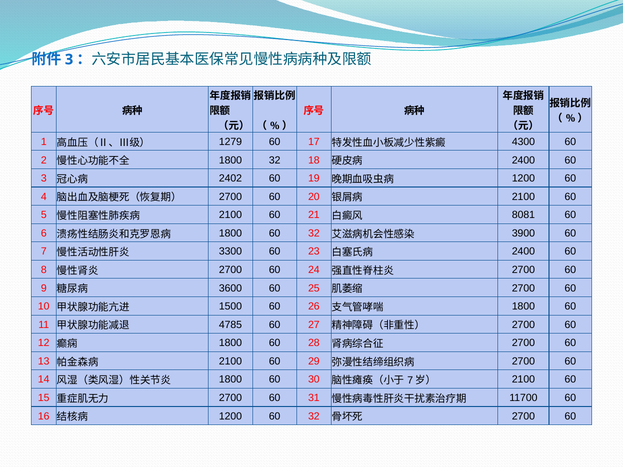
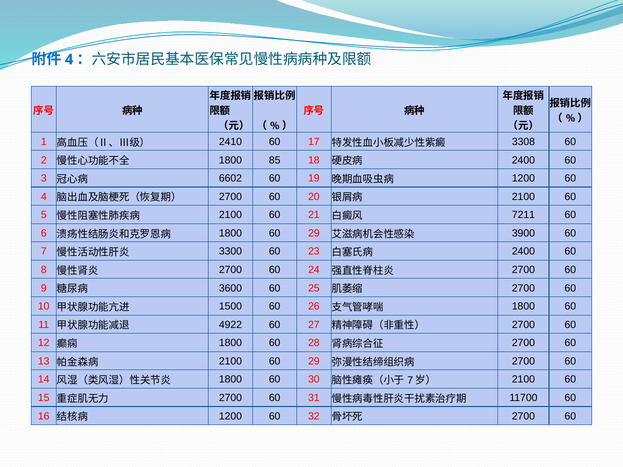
3 at (69, 60): 3 -> 4
1279: 1279 -> 2410
4300: 4300 -> 3308
1800 32: 32 -> 85
2402: 2402 -> 6602
8081: 8081 -> 7211
1800 60 32: 32 -> 29
4785: 4785 -> 4922
